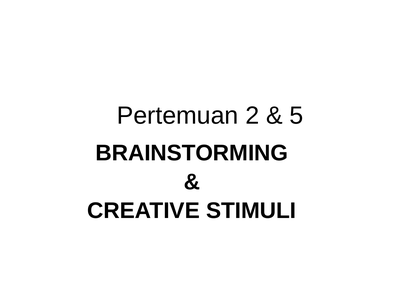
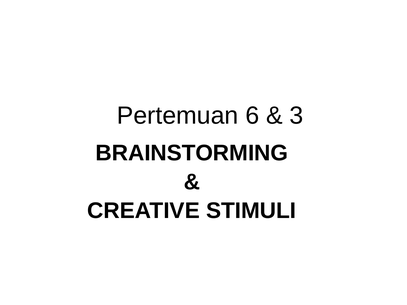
2: 2 -> 6
5: 5 -> 3
